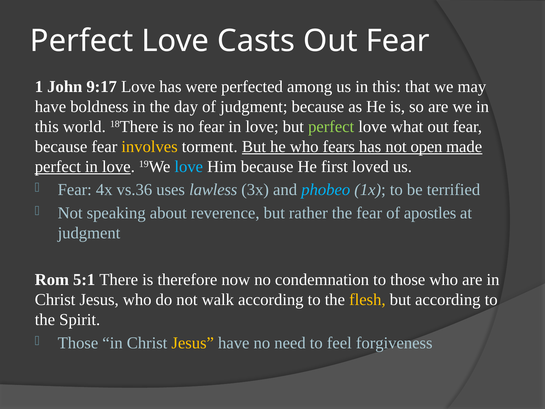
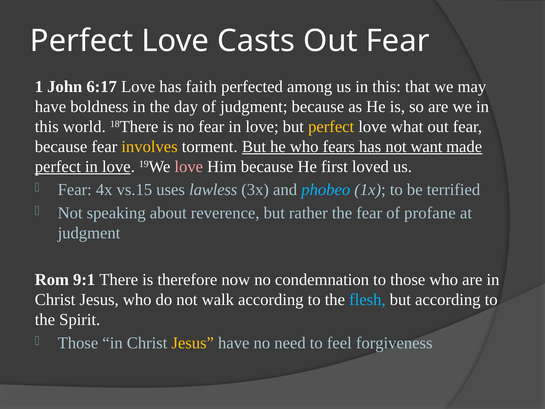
9:17: 9:17 -> 6:17
were: were -> faith
perfect at (331, 126) colour: light green -> yellow
open: open -> want
love at (189, 166) colour: light blue -> pink
vs.36: vs.36 -> vs.15
apostles: apostles -> profane
5:1: 5:1 -> 9:1
flesh colour: yellow -> light blue
